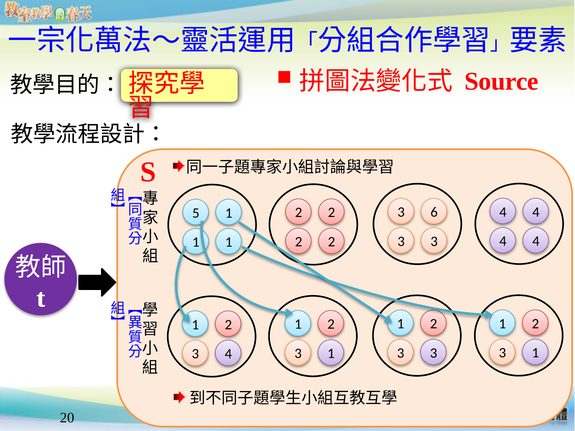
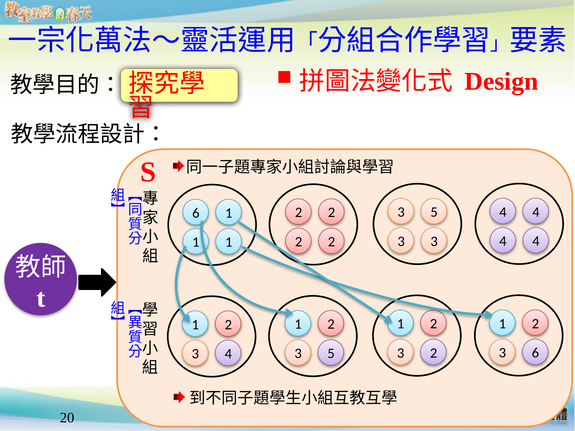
Source: Source -> Design
5 at (196, 213): 5 -> 6
6 at (434, 212): 6 -> 5
1 at (535, 353): 1 -> 6
3 at (434, 353): 3 -> 2
1 at (331, 354): 1 -> 5
